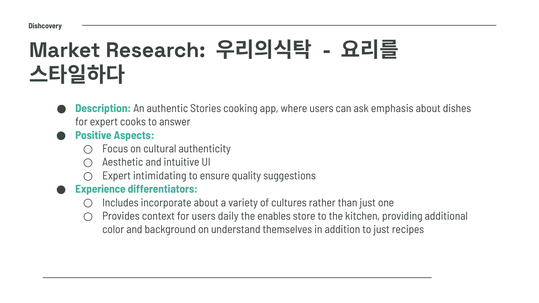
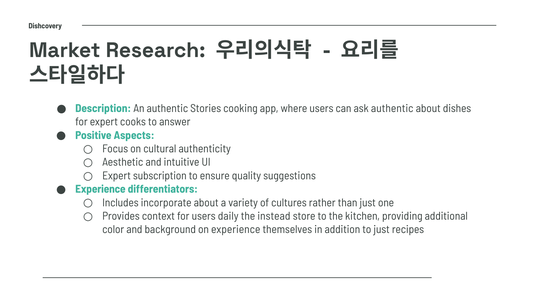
ask emphasis: emphasis -> authentic
intimidating: intimidating -> subscription
enables: enables -> instead
on understand: understand -> experience
